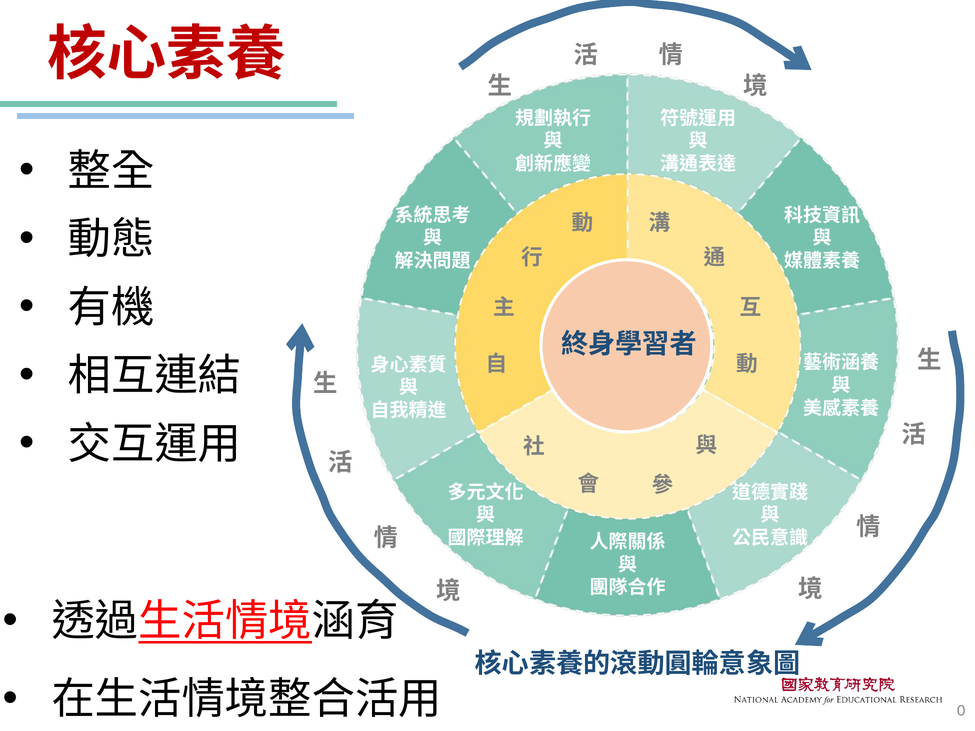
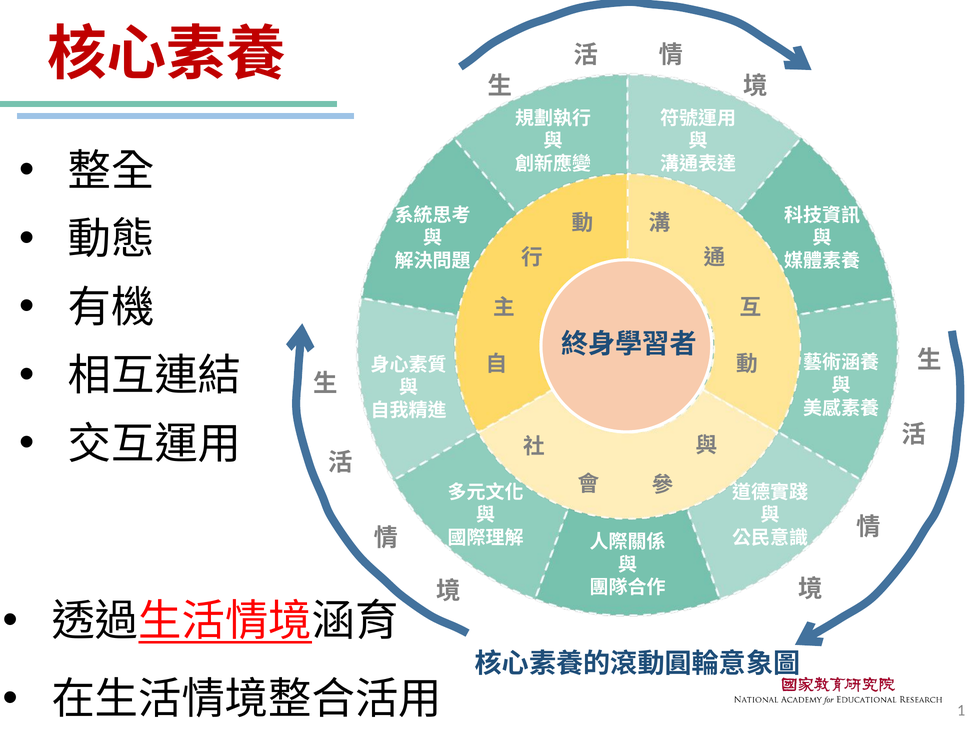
0: 0 -> 1
